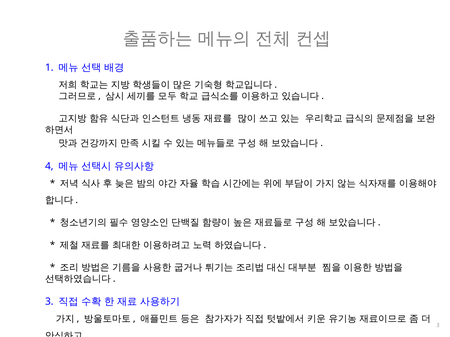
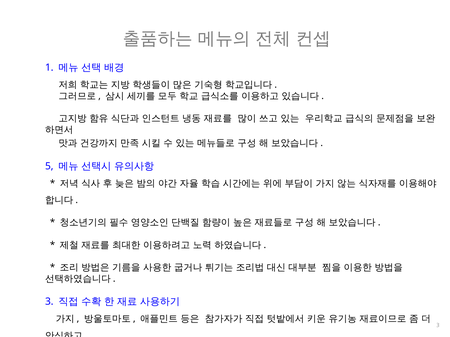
4: 4 -> 5
